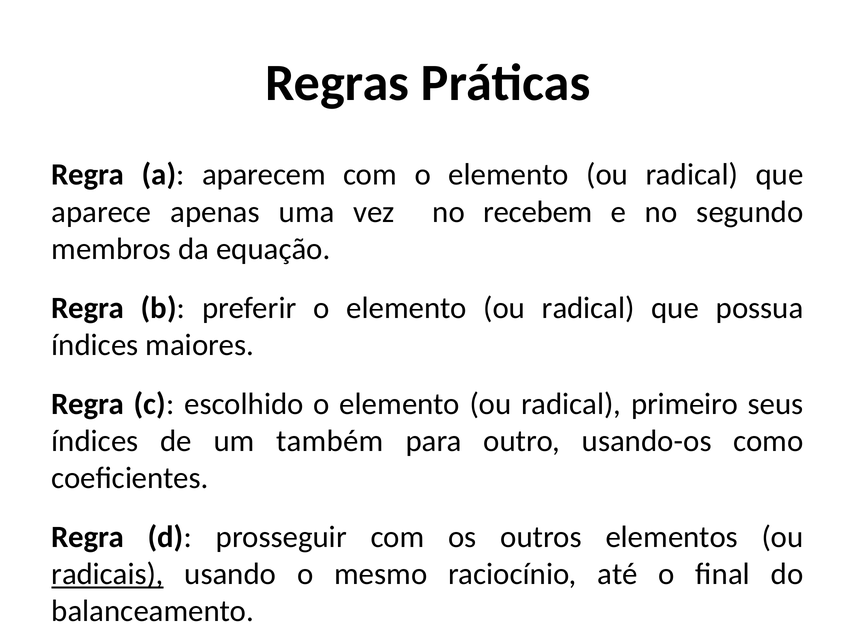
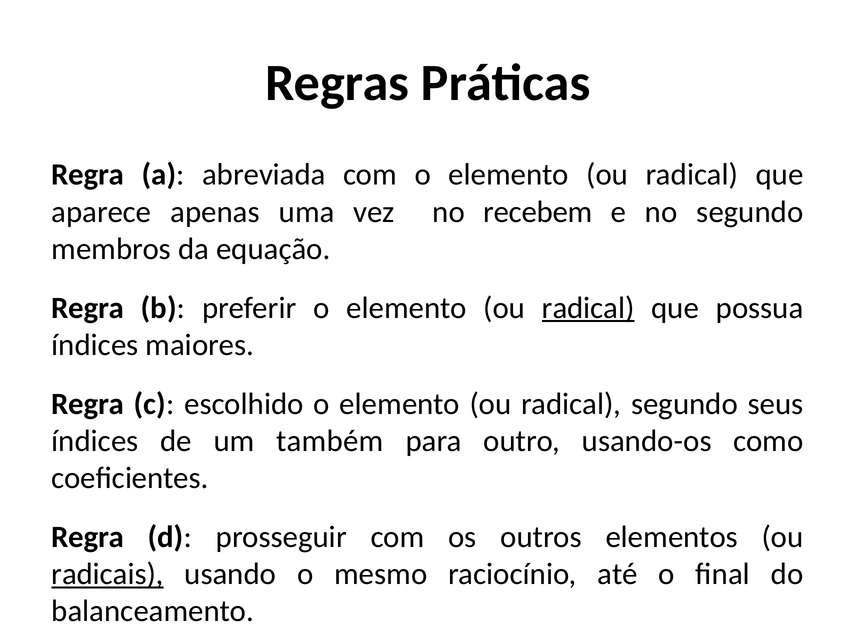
aparecem: aparecem -> abreviada
radical at (588, 308) underline: none -> present
radical primeiro: primeiro -> segundo
